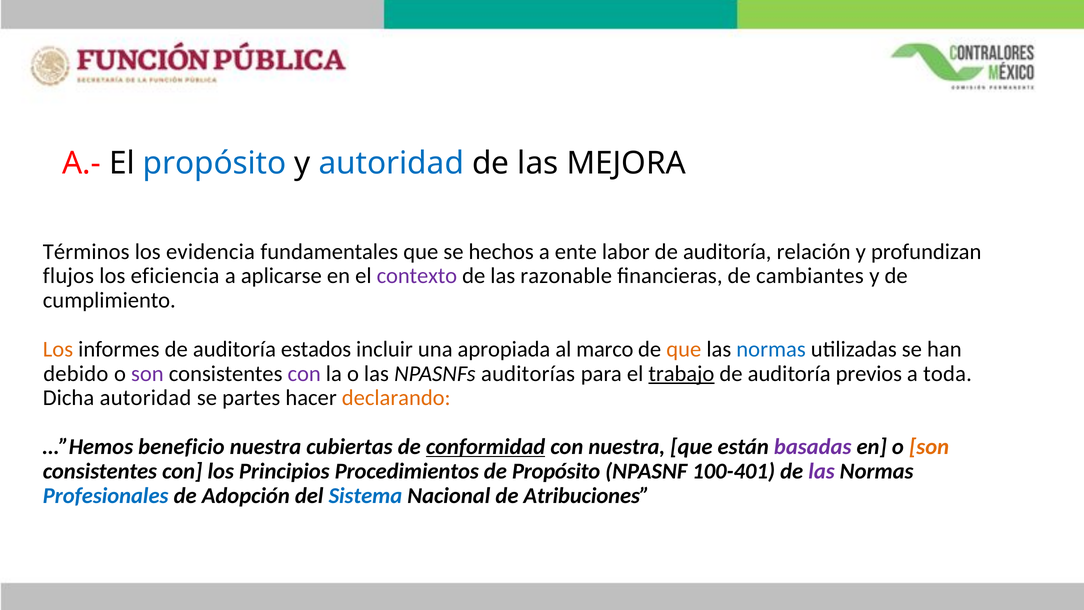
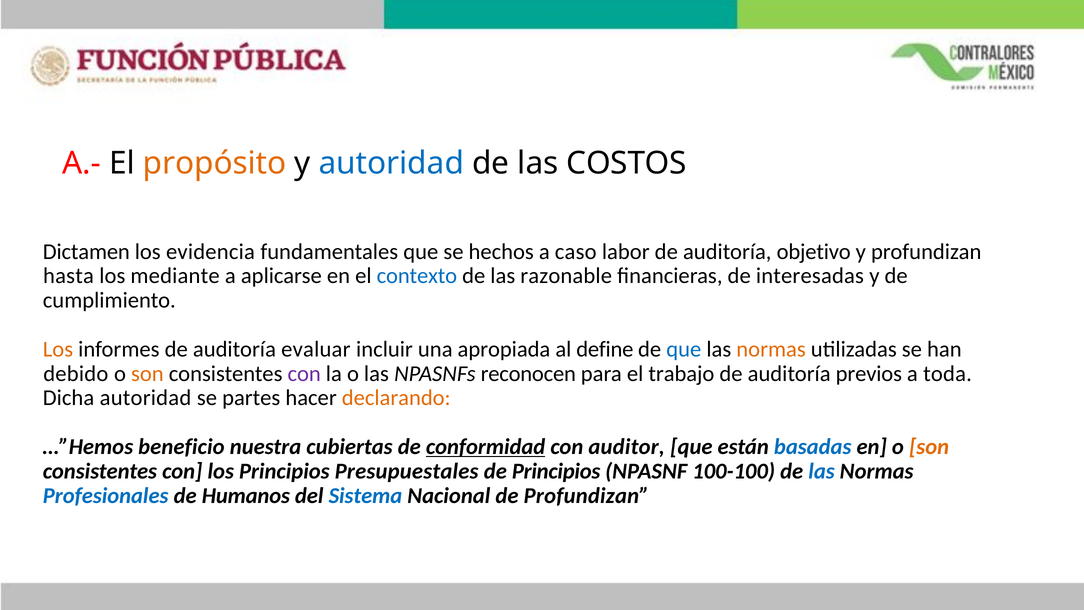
propósito at (215, 163) colour: blue -> orange
MEJORA: MEJORA -> COSTOS
Términos: Términos -> Dictamen
ente: ente -> caso
relación: relación -> objetivo
flujos: flujos -> hasta
eficiencia: eficiencia -> mediante
contexto colour: purple -> blue
cambiantes: cambiantes -> interesadas
estados: estados -> evaluar
marco: marco -> define
que at (684, 349) colour: orange -> blue
normas at (771, 349) colour: blue -> orange
son at (147, 373) colour: purple -> orange
auditorías: auditorías -> reconocen
trabajo underline: present -> none
con nuestra: nuestra -> auditor
basadas colour: purple -> blue
Procedimientos: Procedimientos -> Presupuestales
de Propósito: Propósito -> Principios
100-401: 100-401 -> 100-100
las at (822, 471) colour: purple -> blue
Adopción: Adopción -> Humanos
de Atribuciones: Atribuciones -> Profundizan
